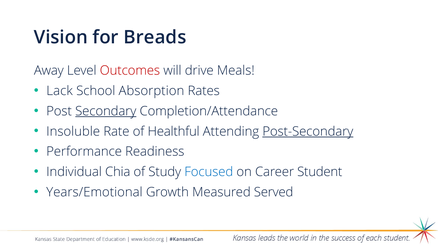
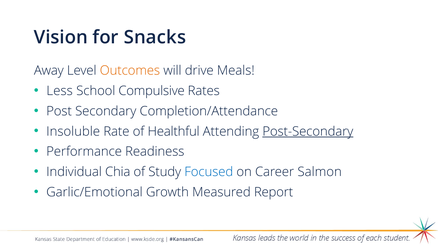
Breads: Breads -> Snacks
Outcomes colour: red -> orange
Lack: Lack -> Less
Absorption: Absorption -> Compulsive
Secondary underline: present -> none
Student: Student -> Salmon
Years/Emotional: Years/Emotional -> Garlic/Emotional
Served: Served -> Report
